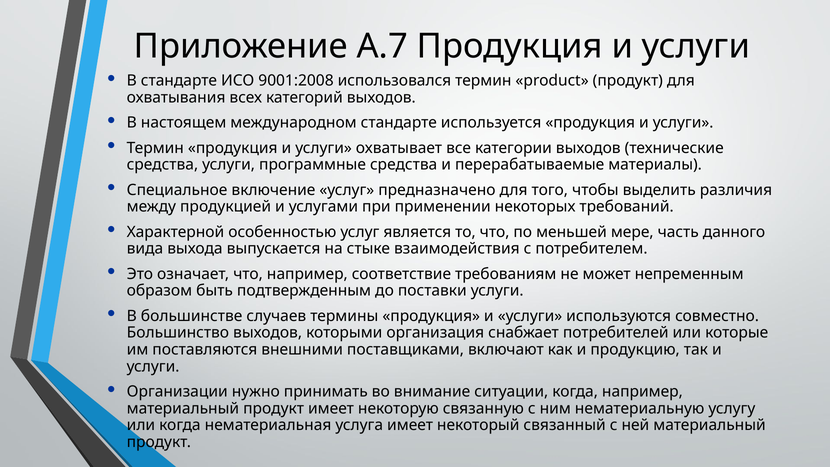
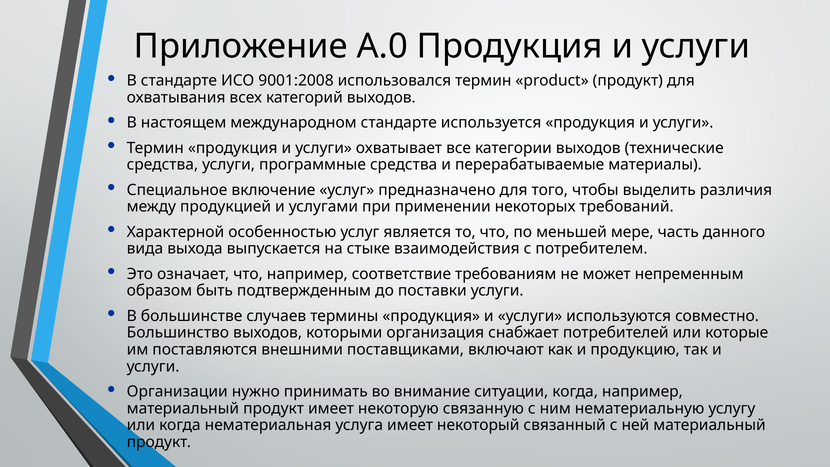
А.7: А.7 -> А.0
